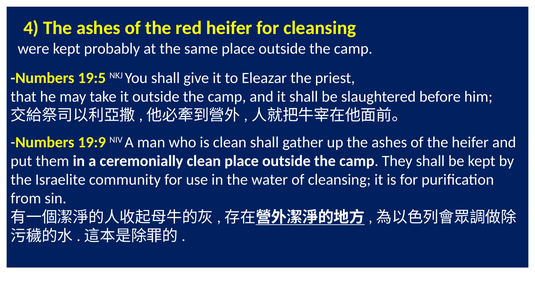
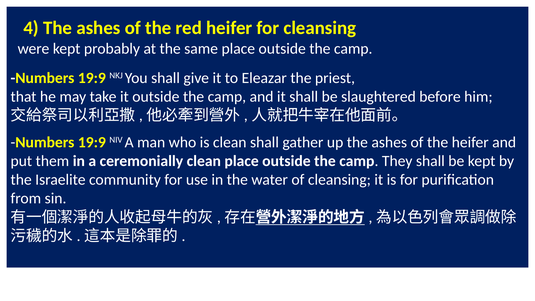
19:5 at (92, 78): 19:5 -> 19:9
